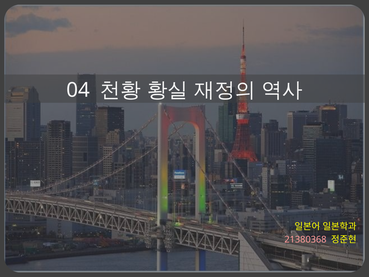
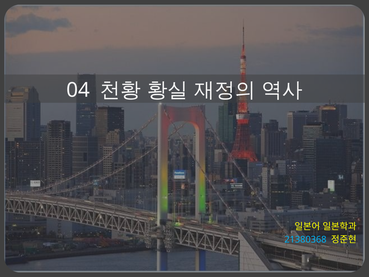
21380368 colour: pink -> light blue
